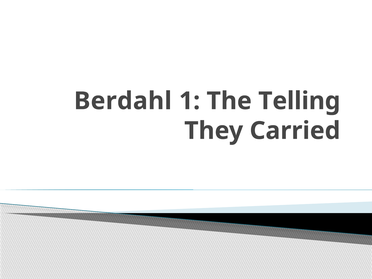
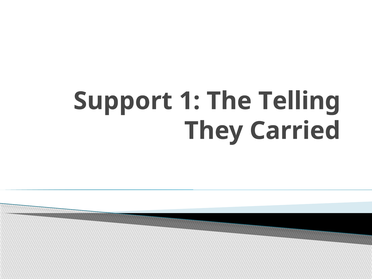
Berdahl: Berdahl -> Support
